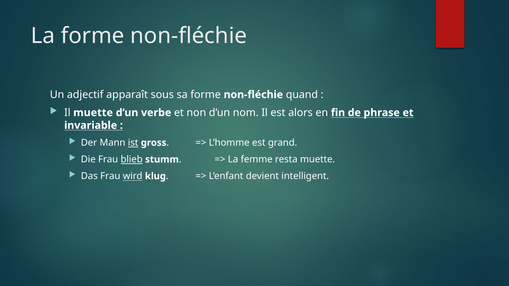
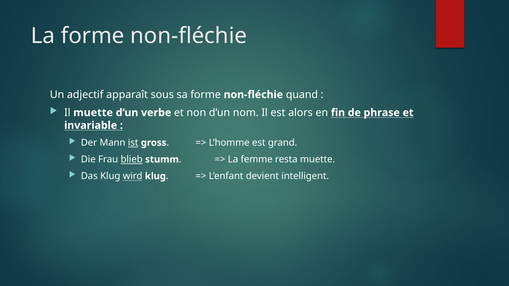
Das Frau: Frau -> Klug
